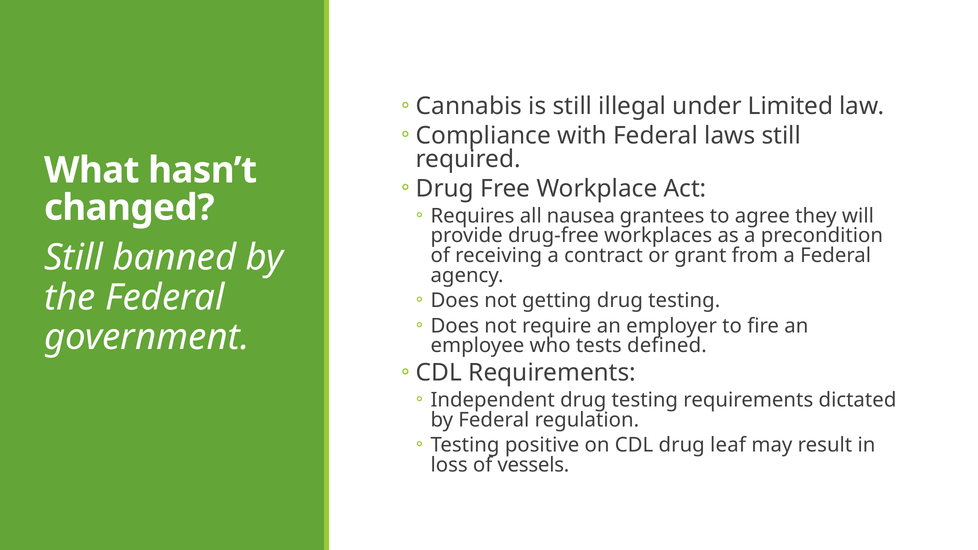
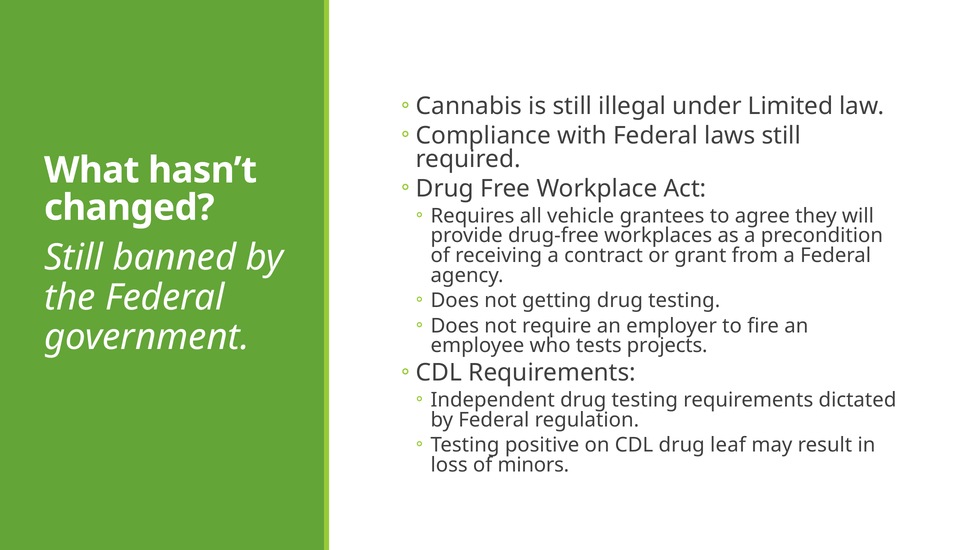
nausea: nausea -> vehicle
defined: defined -> projects
vessels: vessels -> minors
